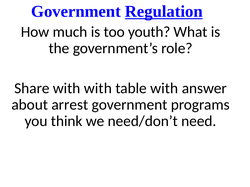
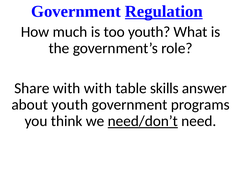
table with: with -> skills
about arrest: arrest -> youth
need/don’t underline: none -> present
